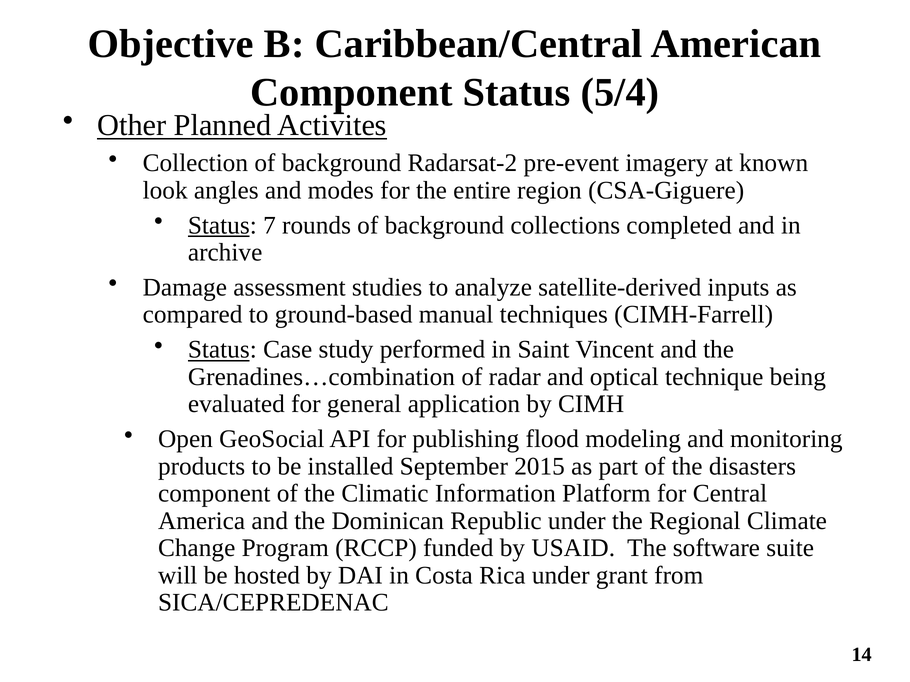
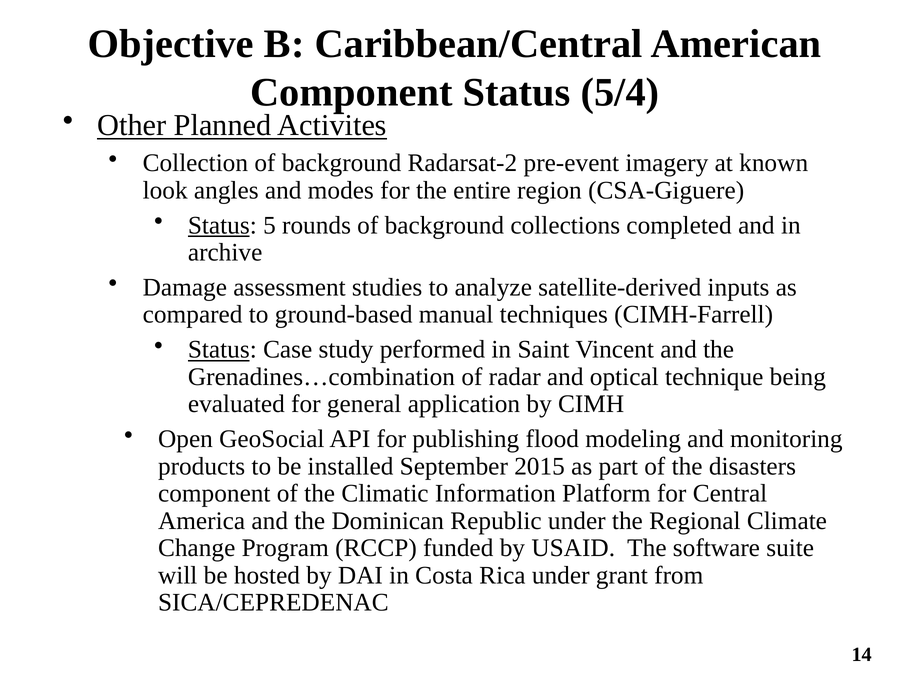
7: 7 -> 5
